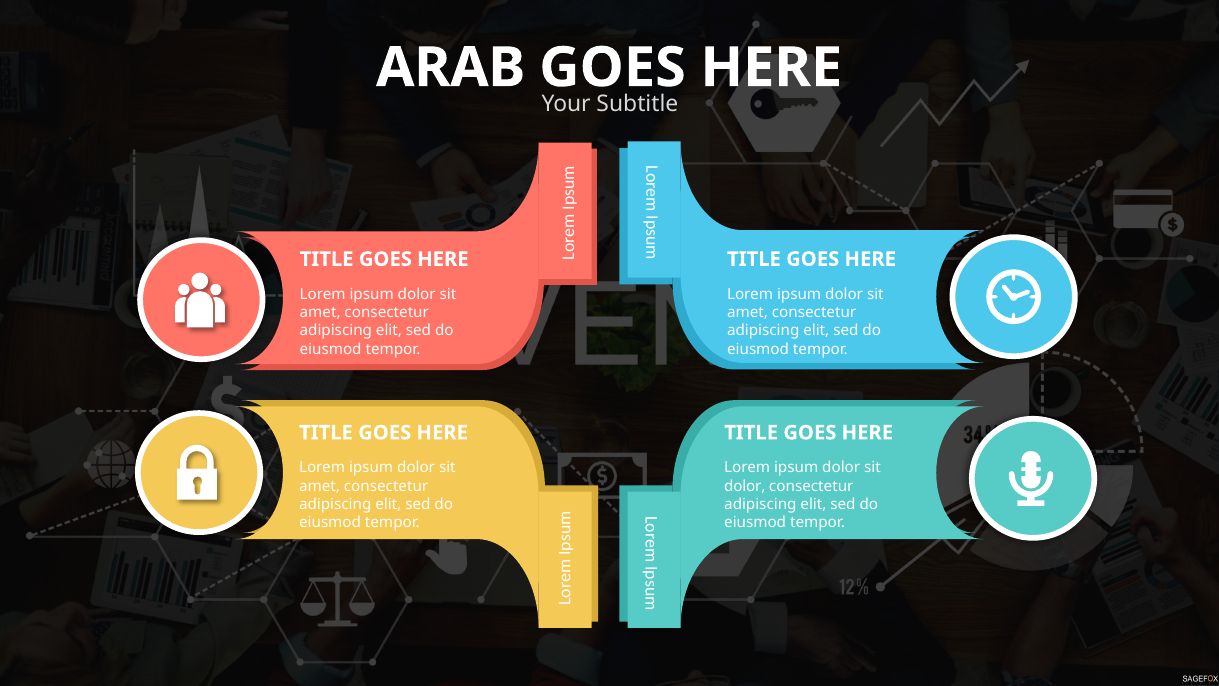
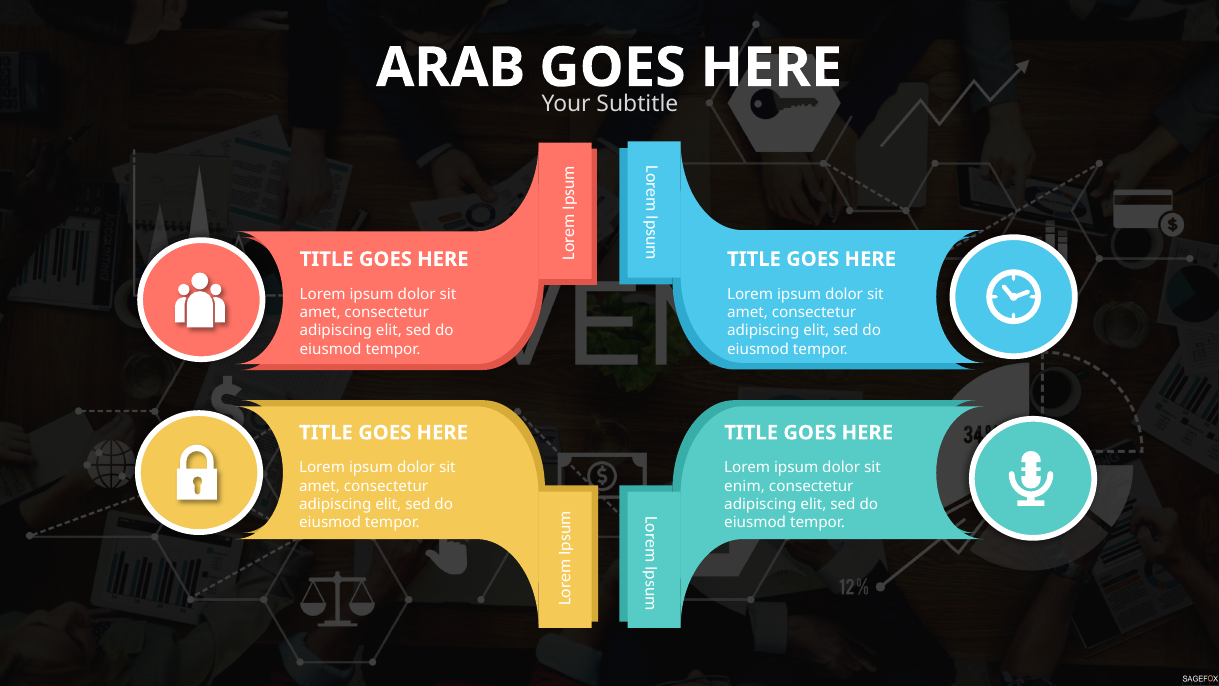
dolor at (745, 486): dolor -> enim
